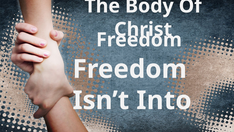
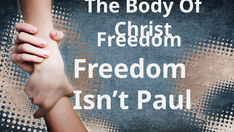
Into: Into -> Paul
